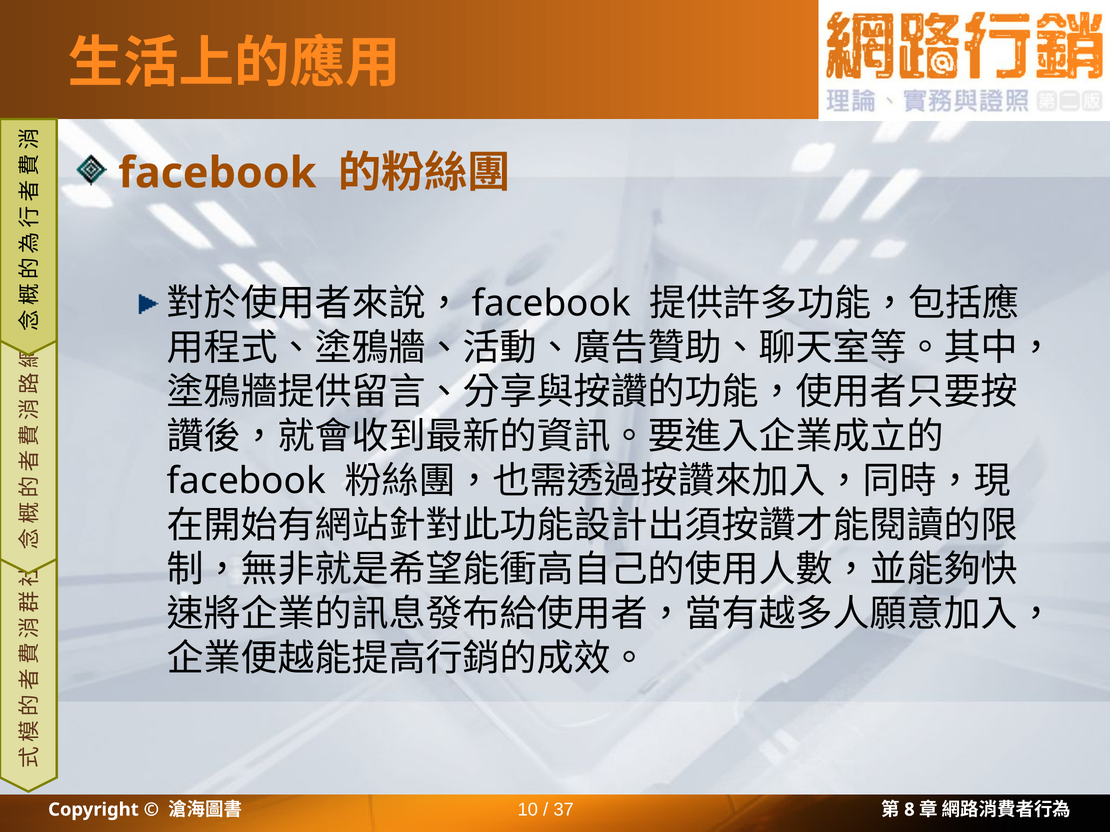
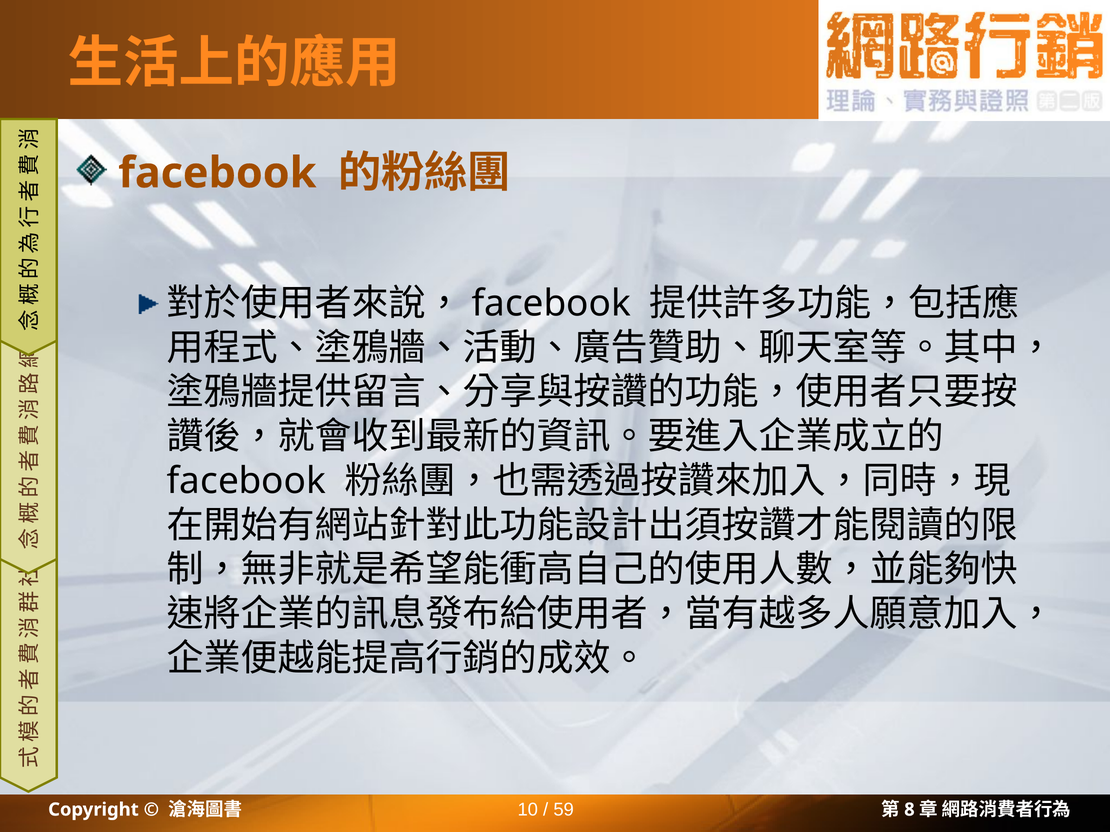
37: 37 -> 59
